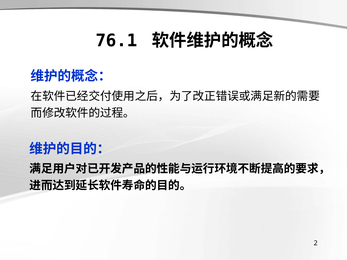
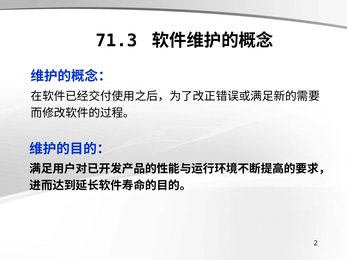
76.1: 76.1 -> 71.3
